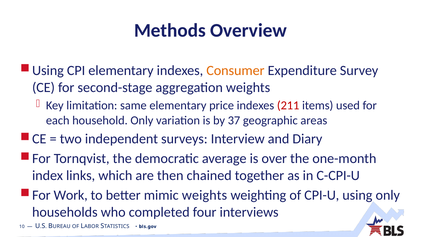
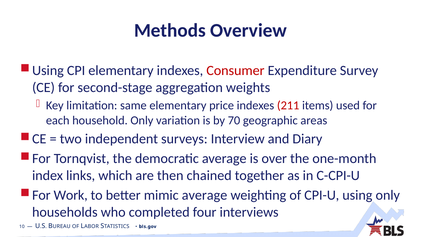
Consumer colour: orange -> red
37: 37 -> 70
mimic weights: weights -> average
